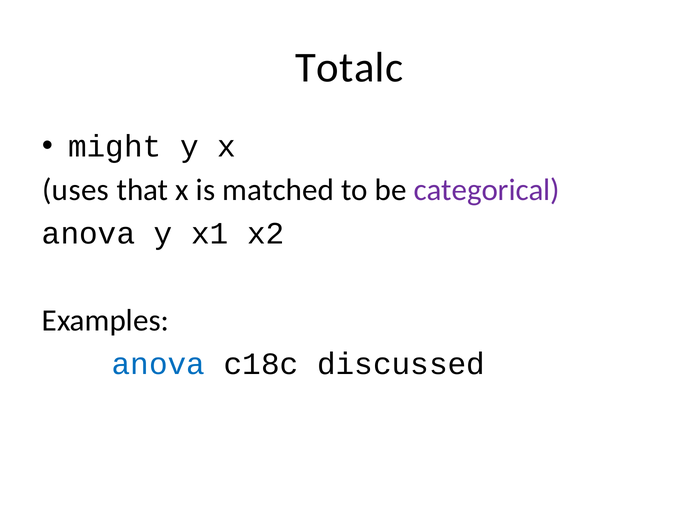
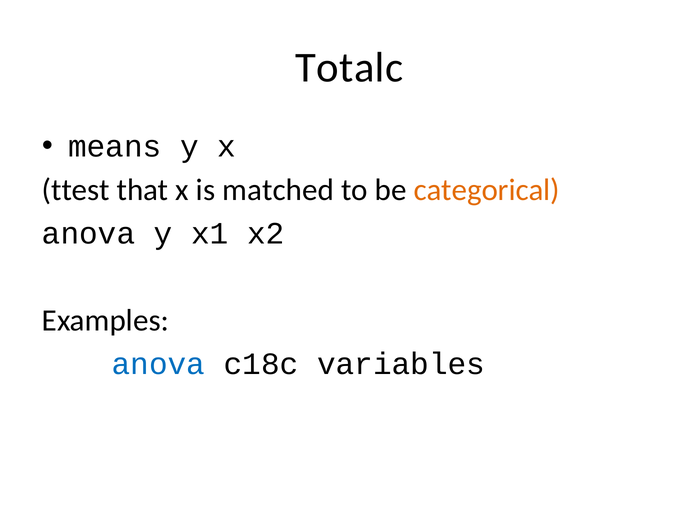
might: might -> means
uses: uses -> ttest
categorical colour: purple -> orange
discussed: discussed -> variables
